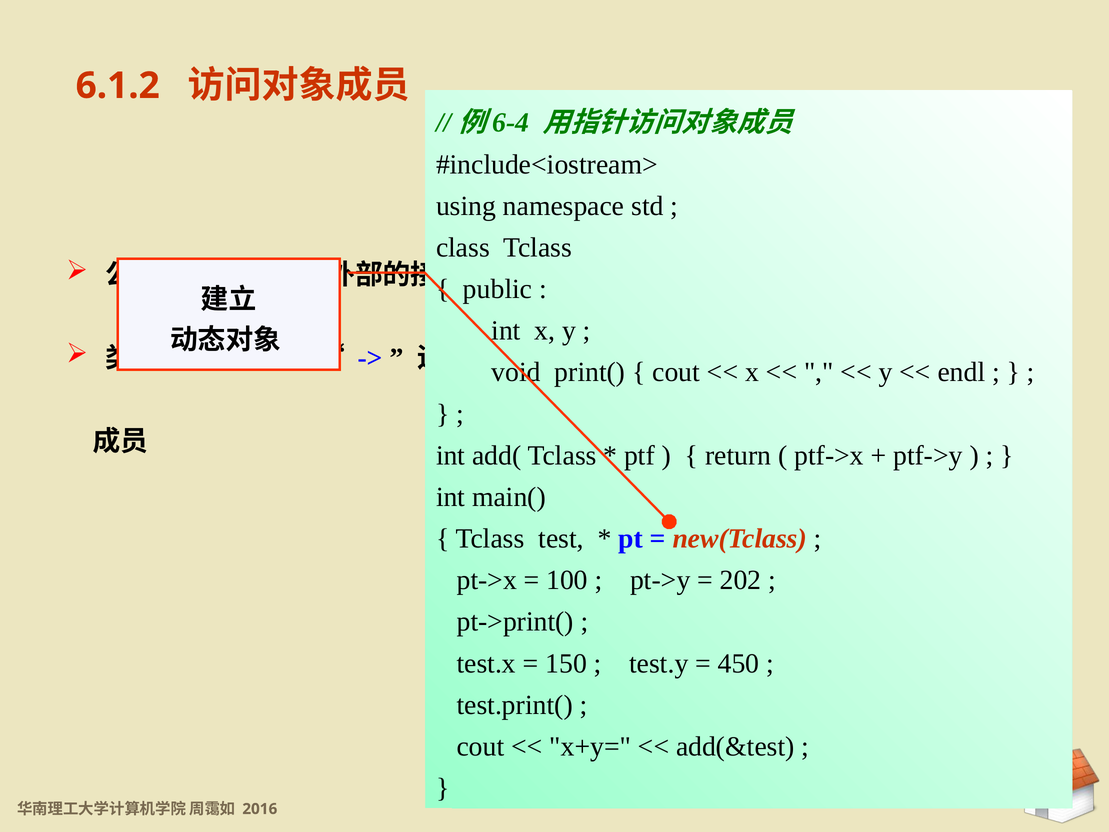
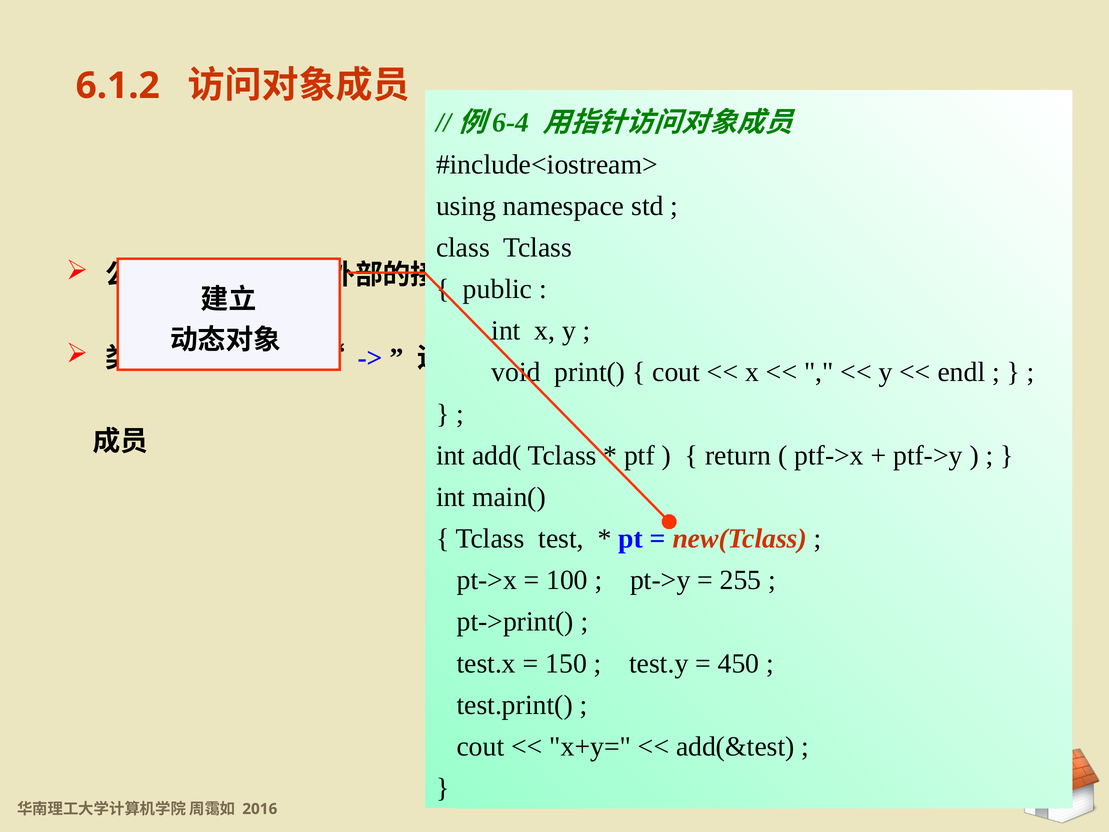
202: 202 -> 255
